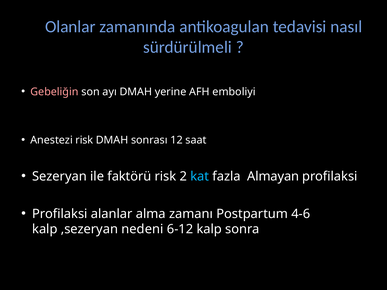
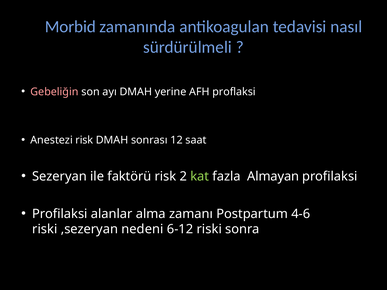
Olanlar: Olanlar -> Morbid
emboliyi: emboliyi -> proflaksi
kat colour: light blue -> light green
kalp at (45, 229): kalp -> riski
6-12 kalp: kalp -> riski
